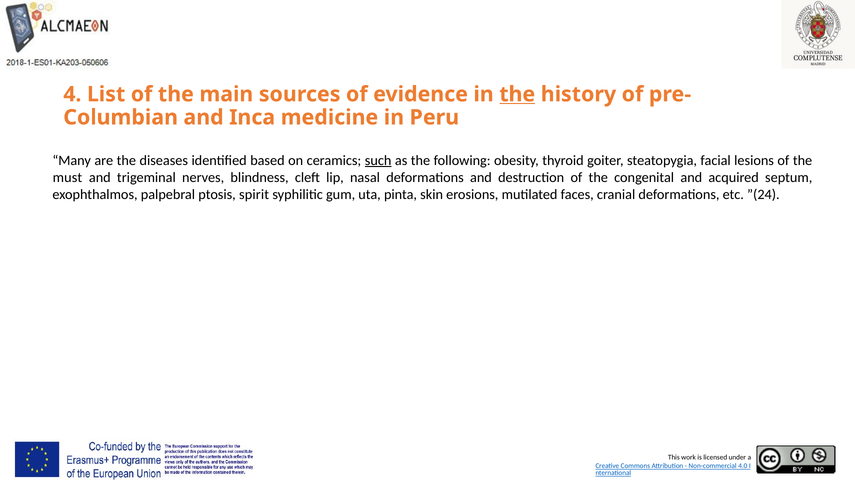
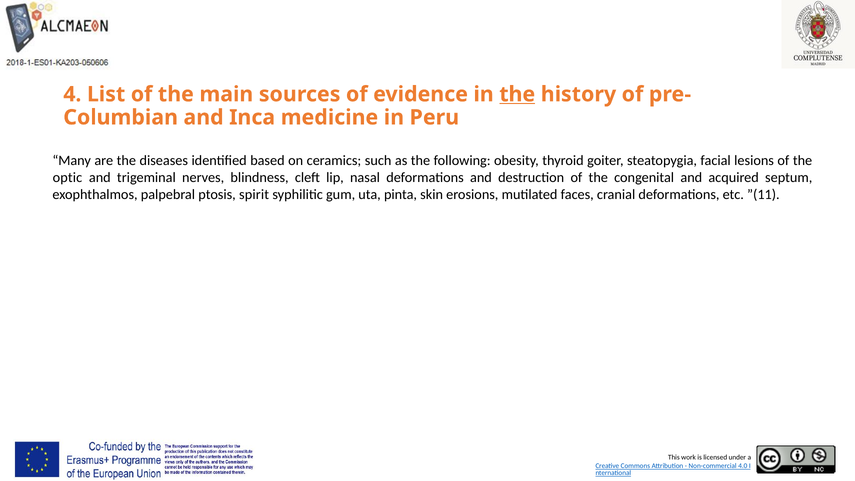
such underline: present -> none
must: must -> optic
”(24: ”(24 -> ”(11
